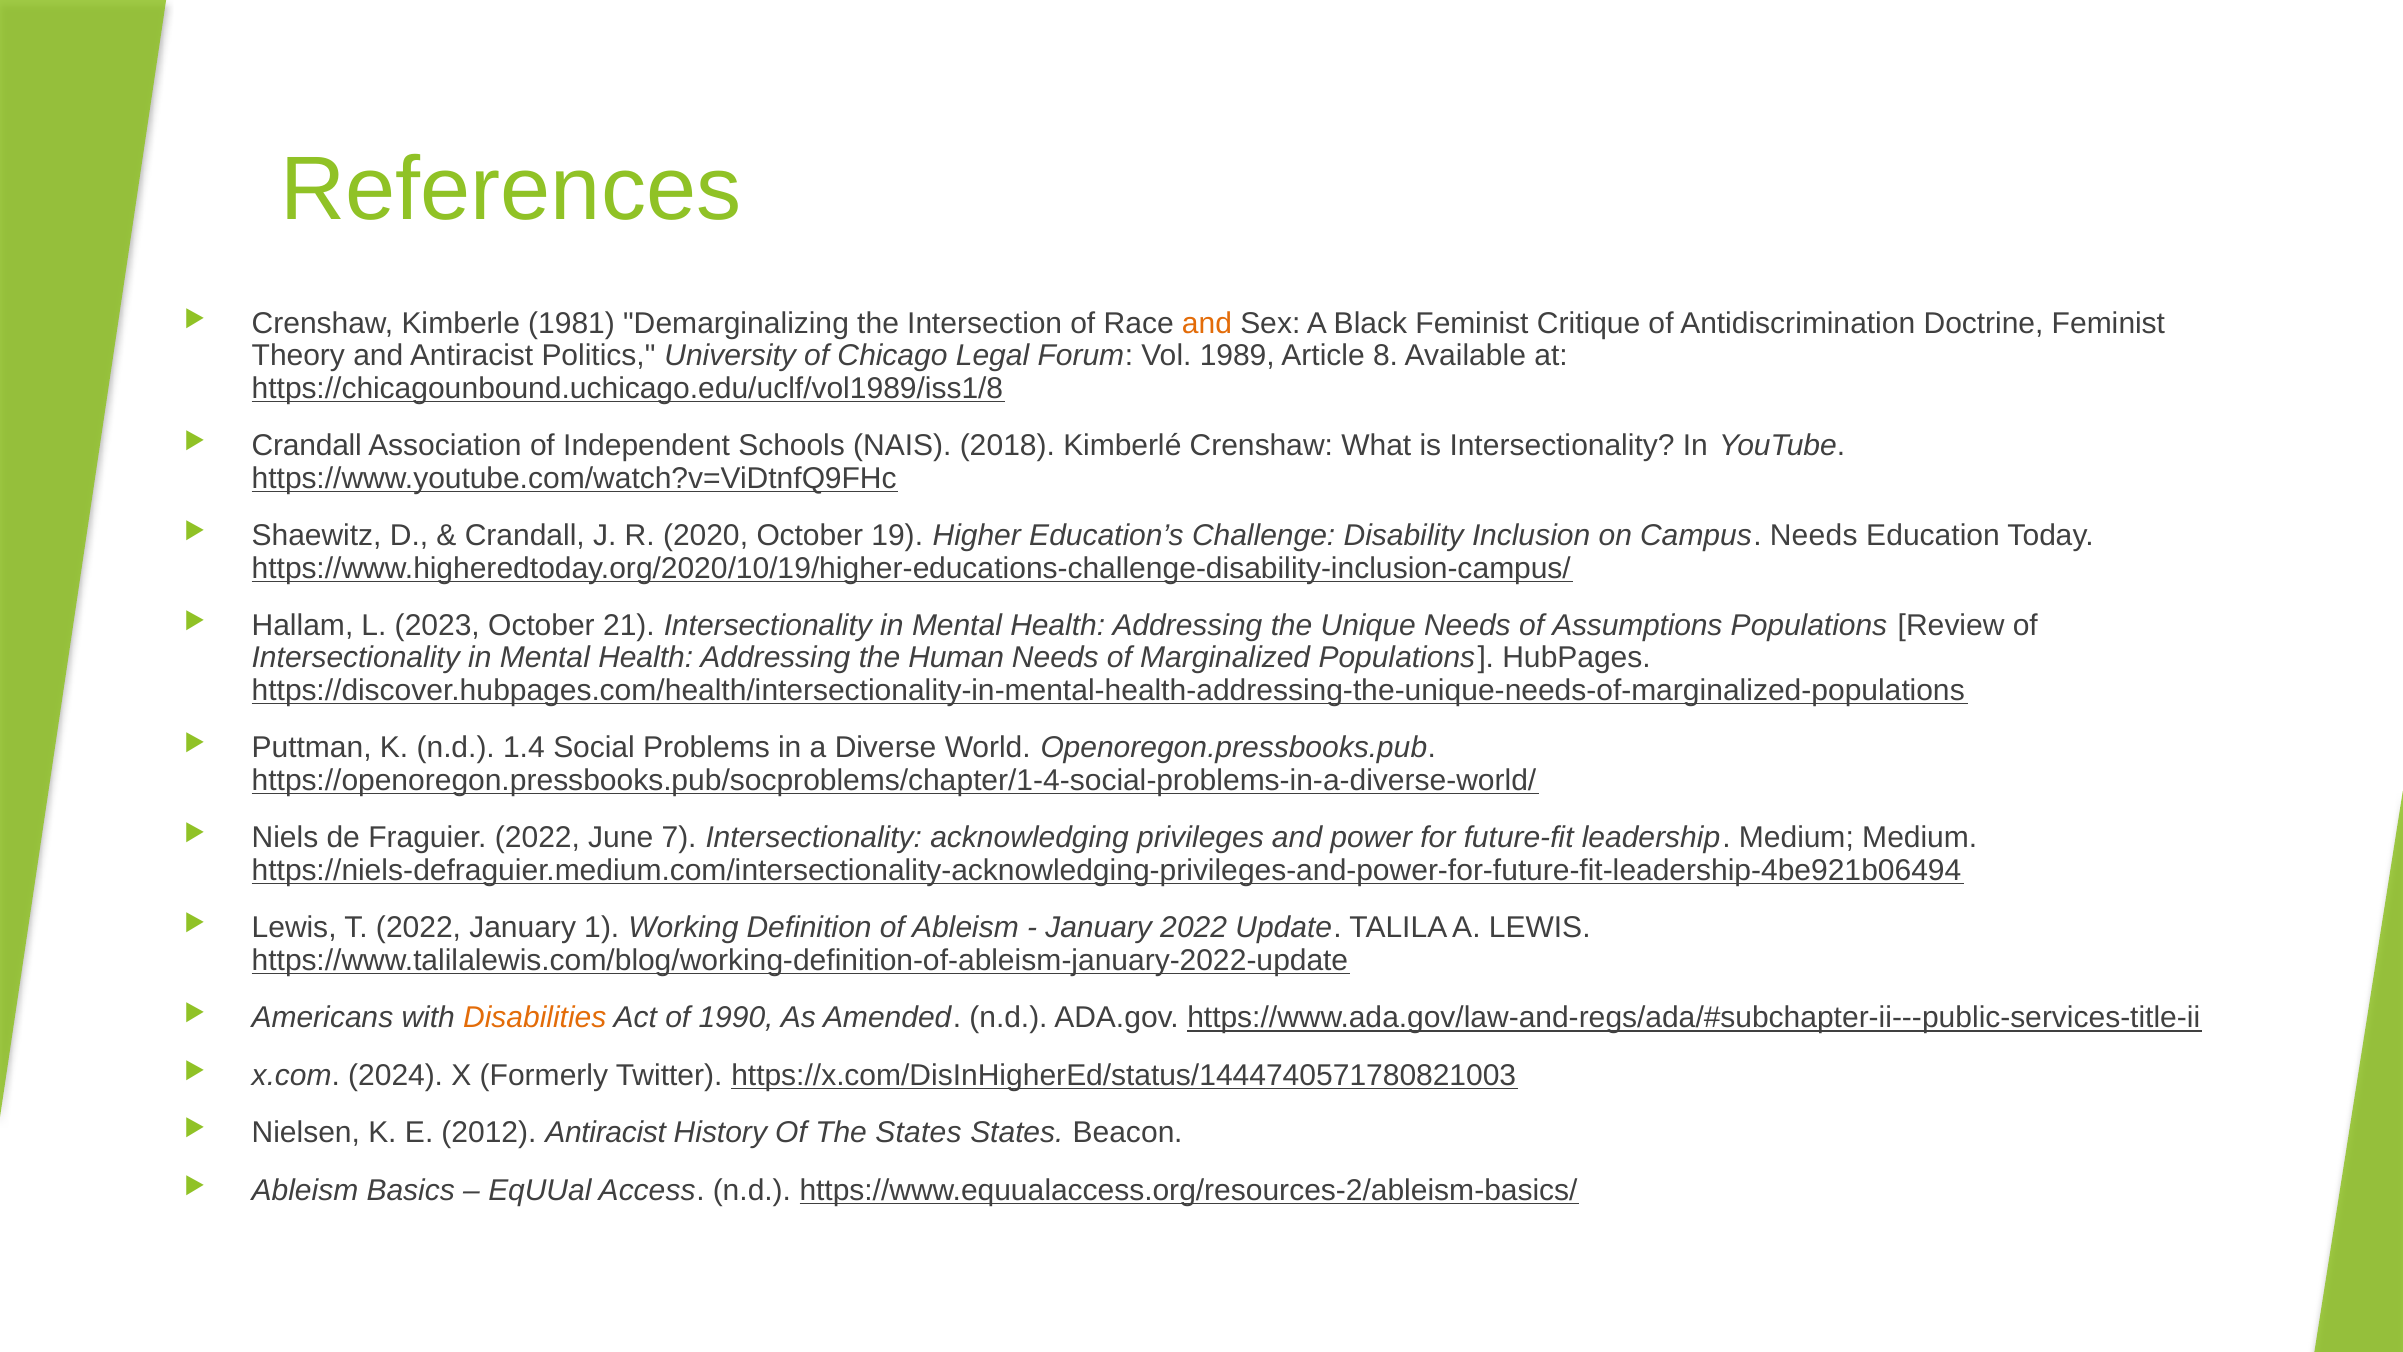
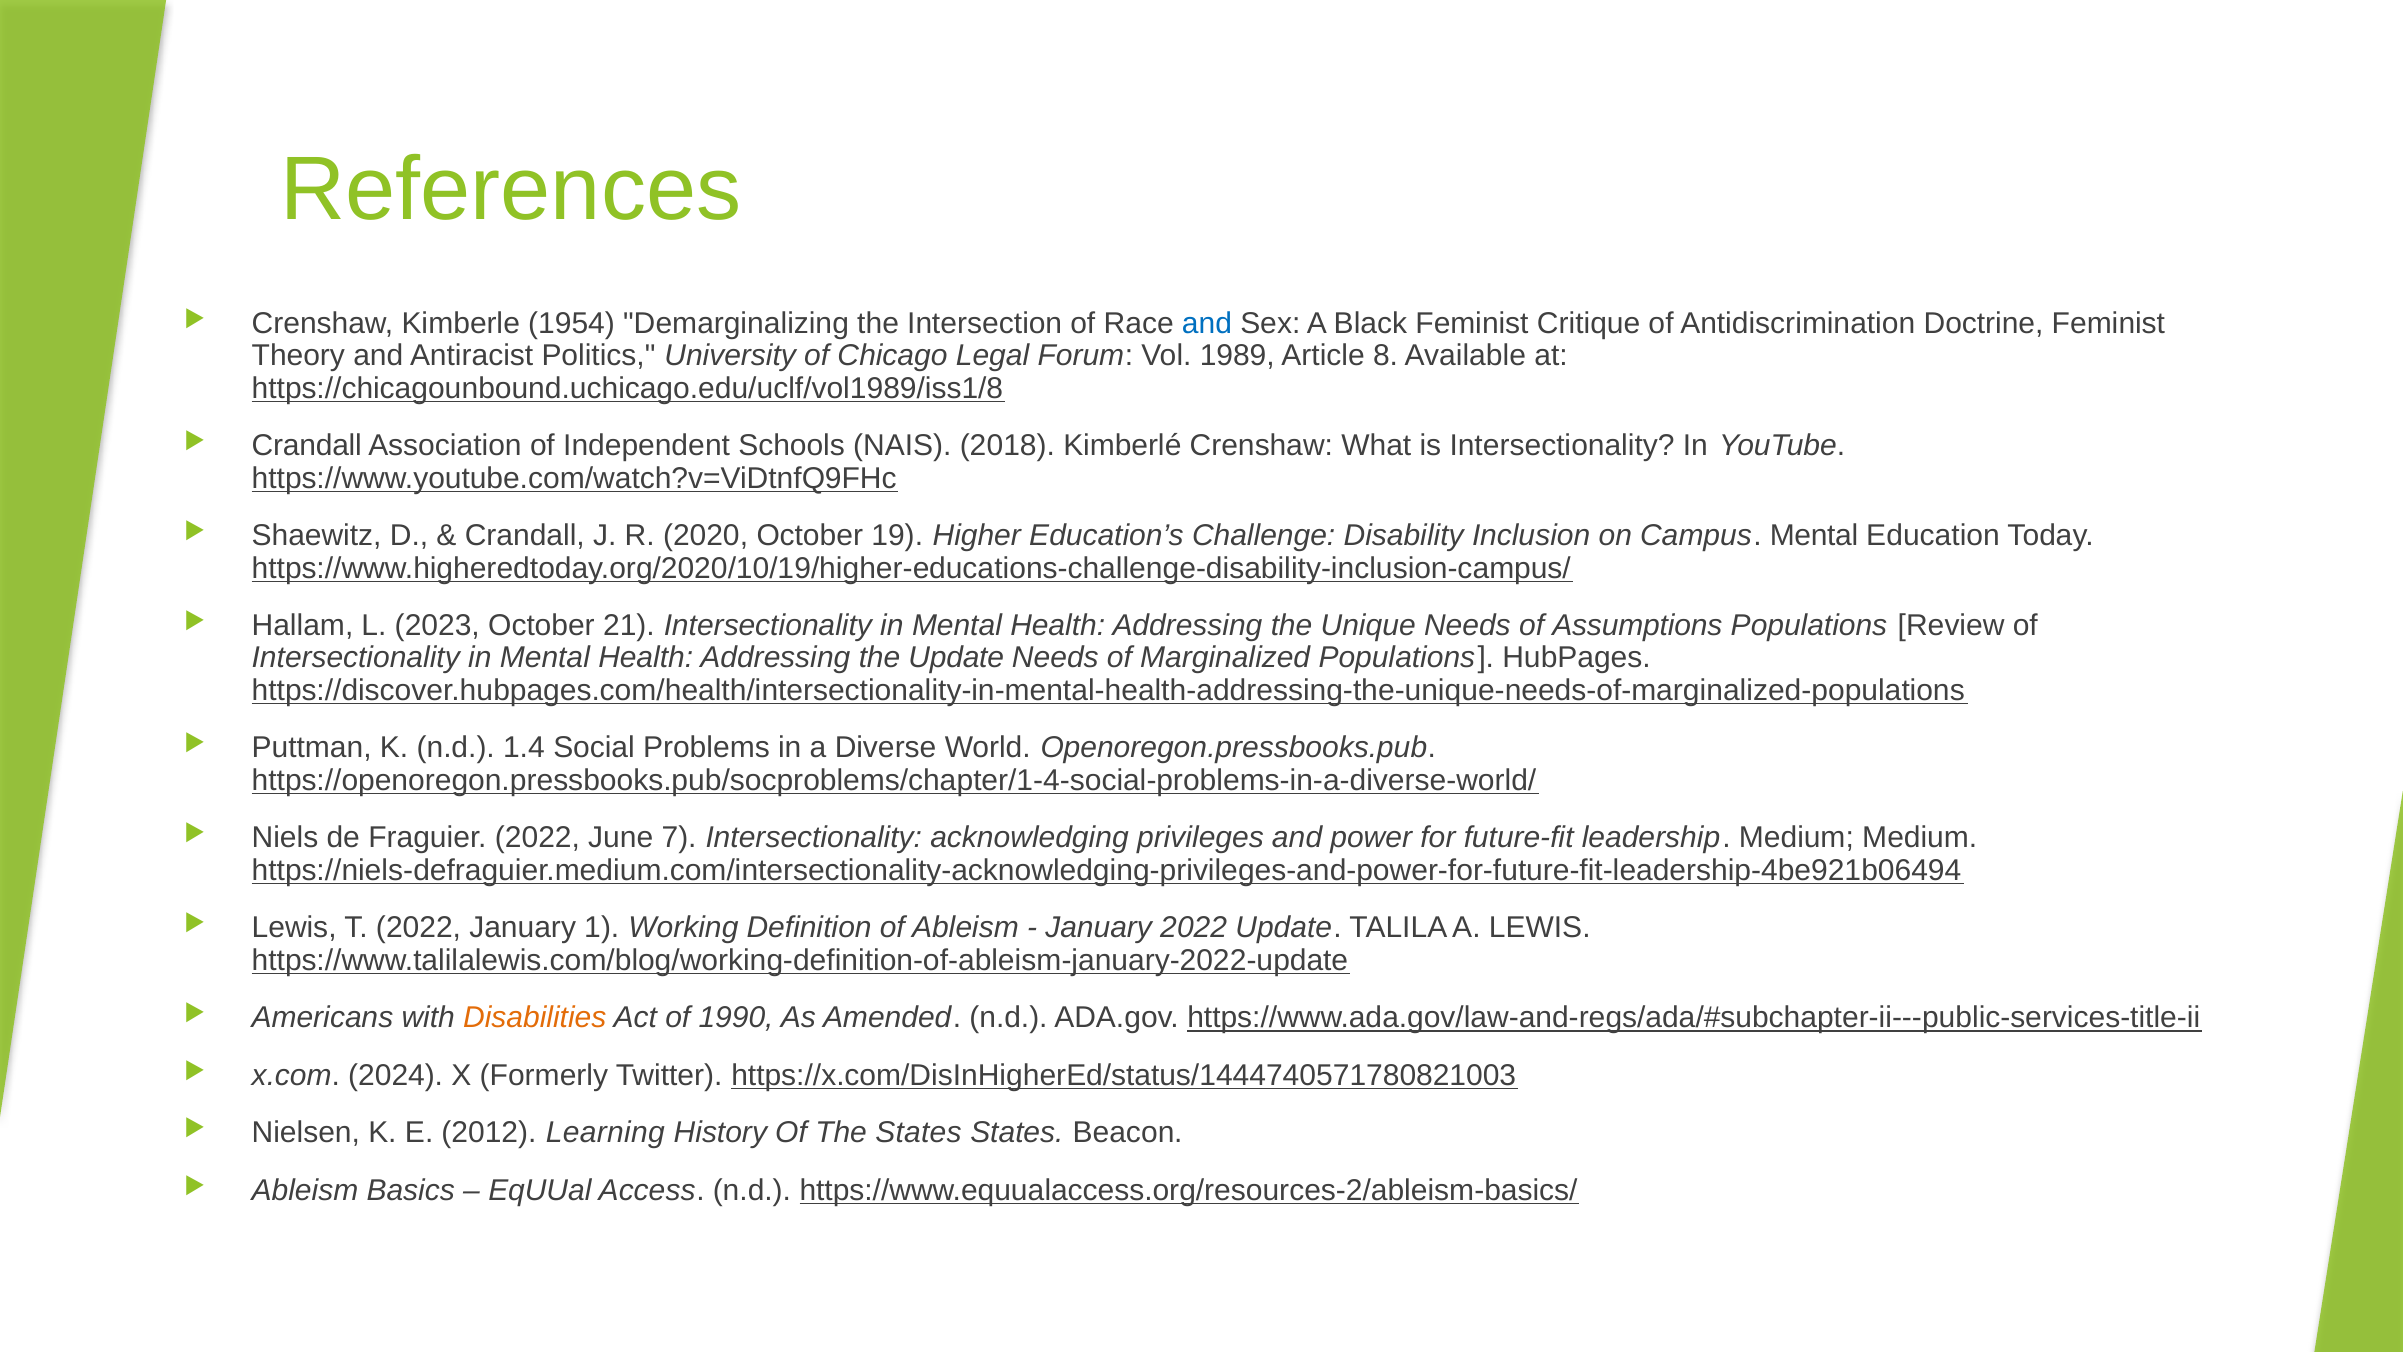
1981: 1981 -> 1954
and at (1207, 323) colour: orange -> blue
Campus Needs: Needs -> Mental
the Human: Human -> Update
2012 Antiracist: Antiracist -> Learning
